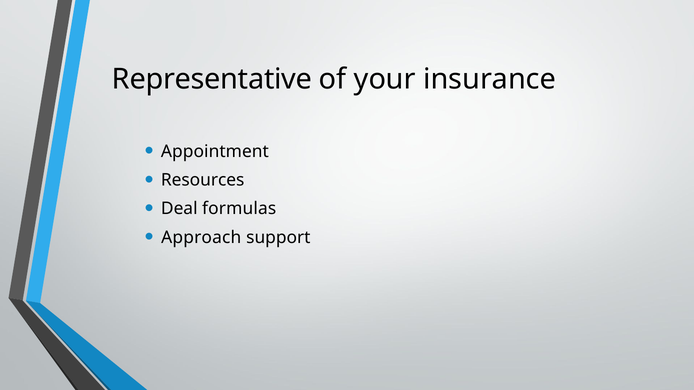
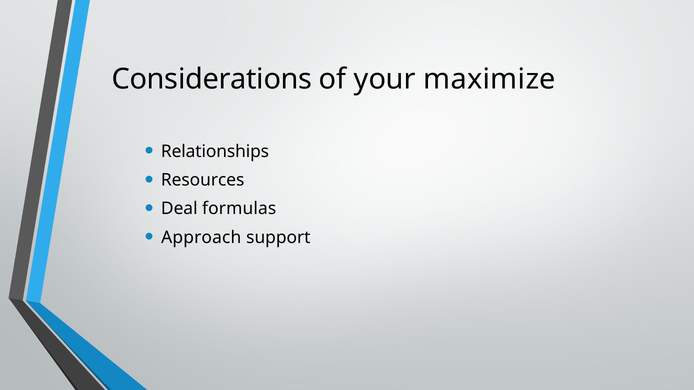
Representative: Representative -> Considerations
insurance: insurance -> maximize
Appointment: Appointment -> Relationships
